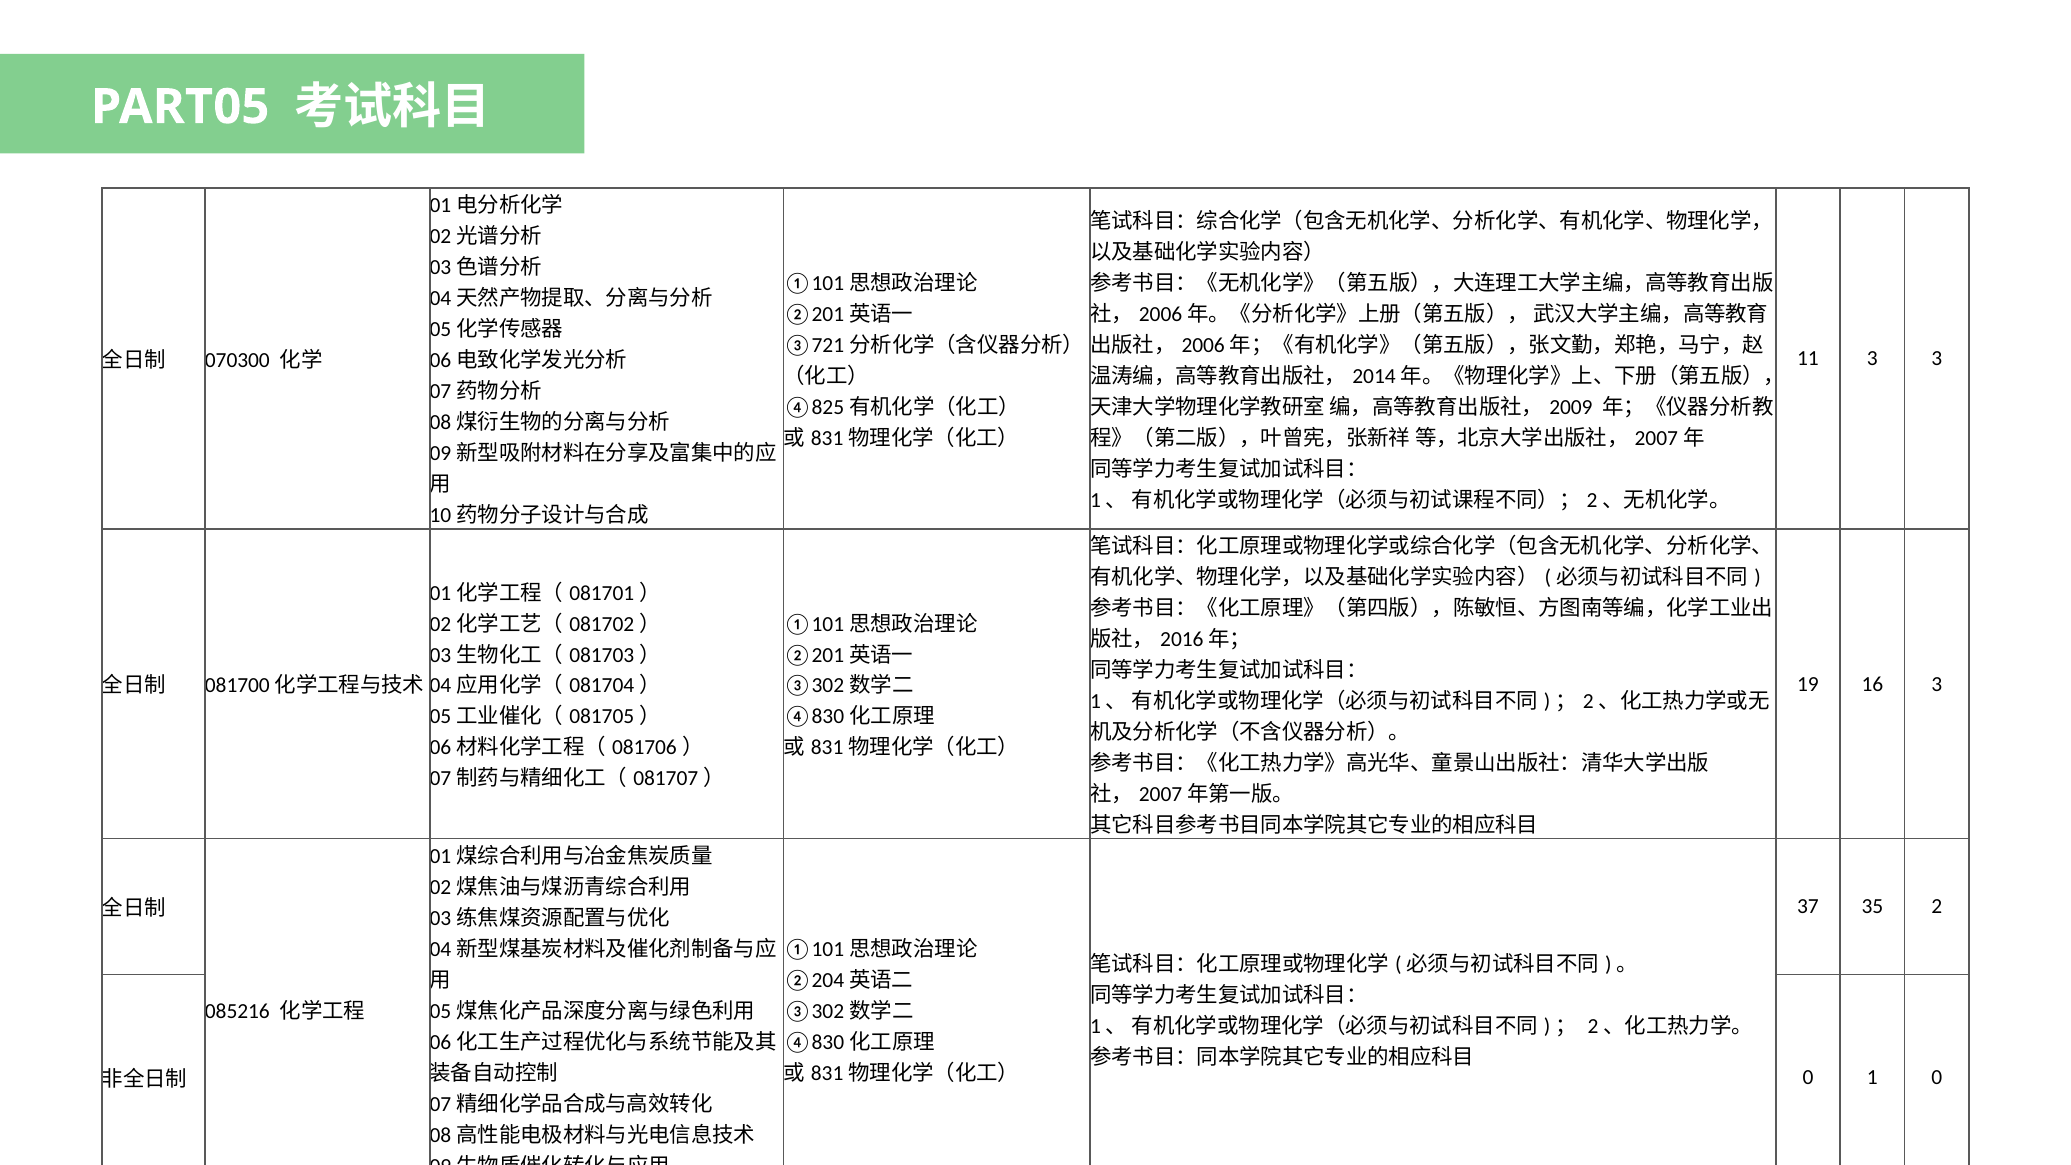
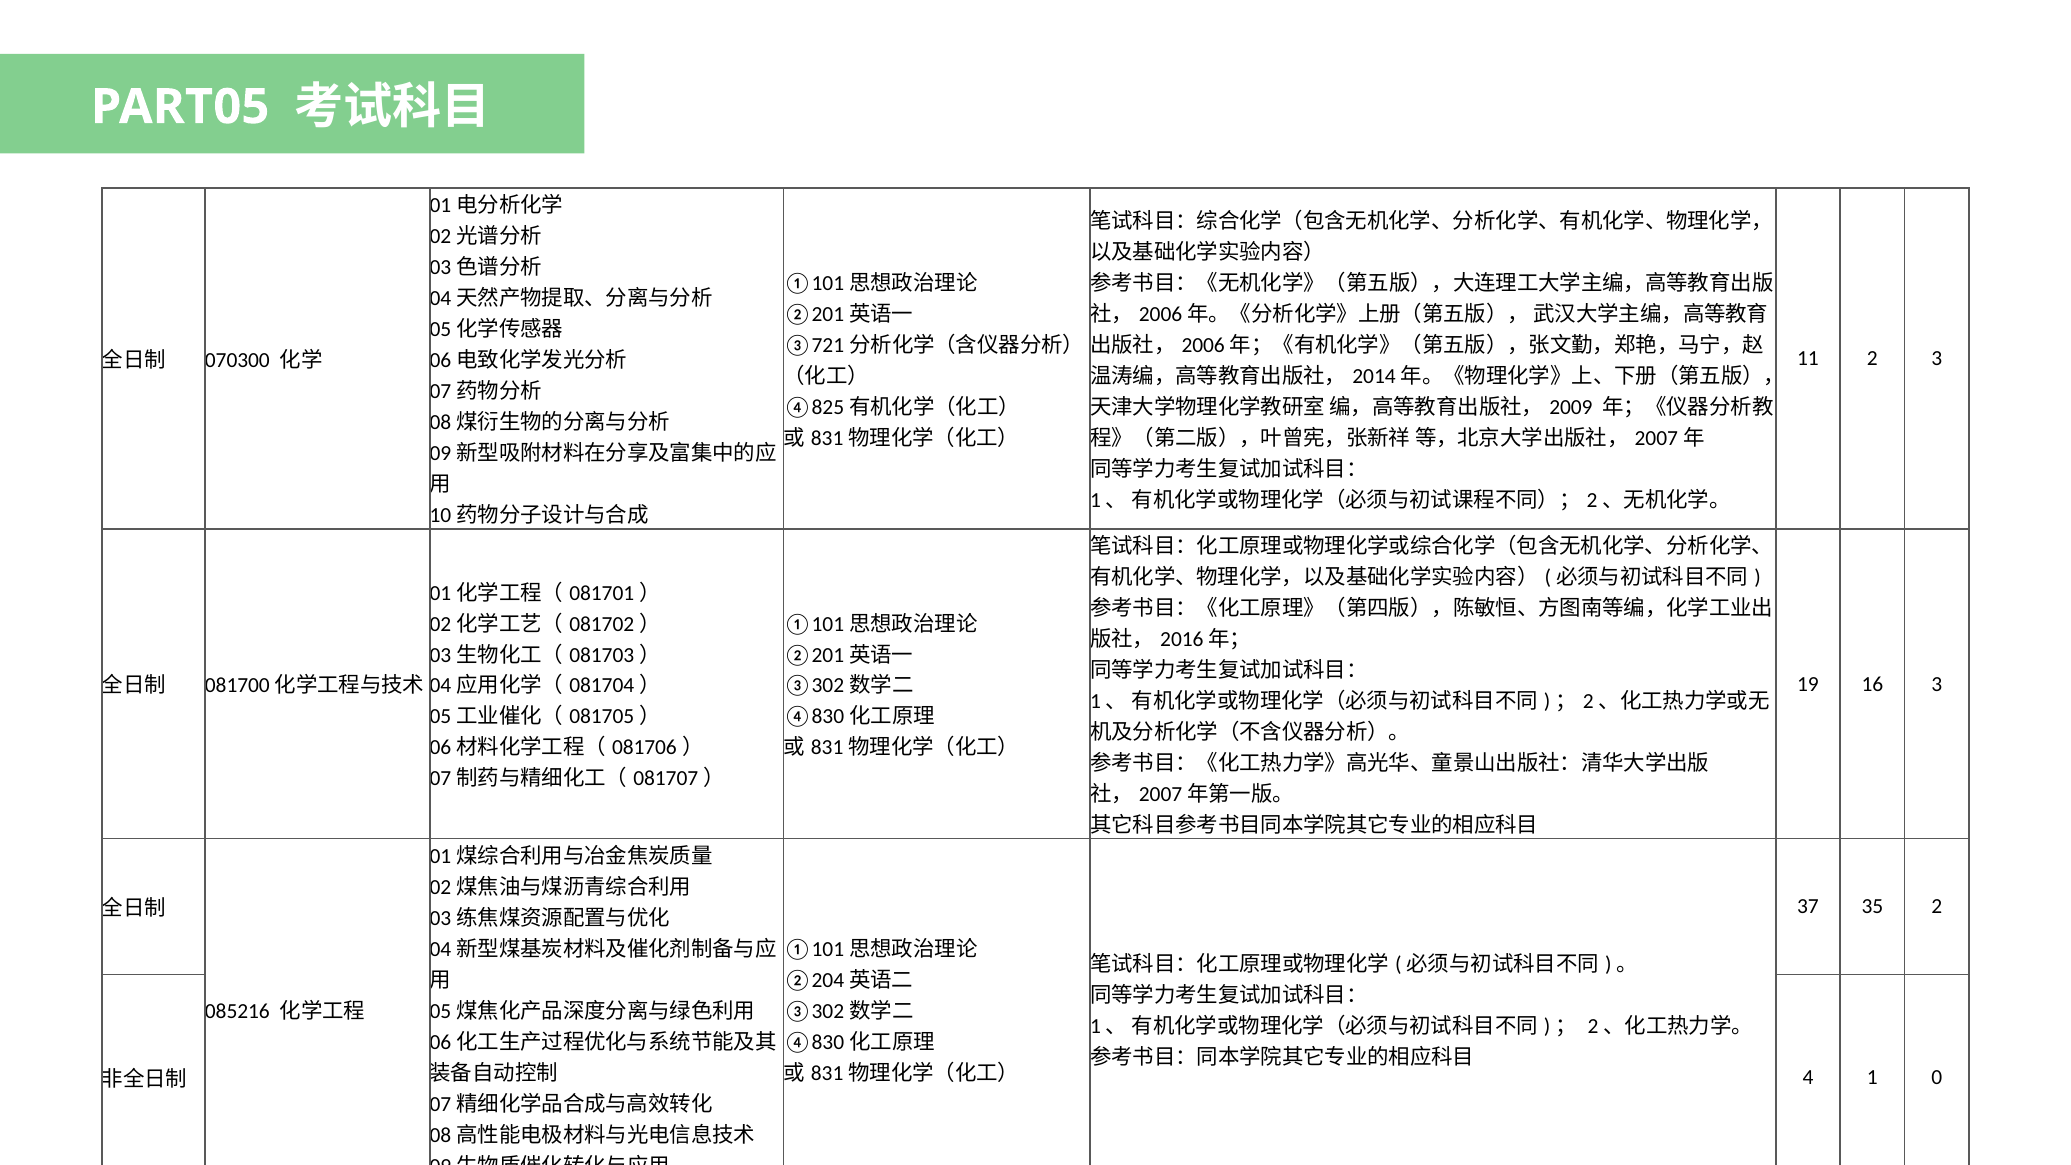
11 3: 3 -> 2
0 at (1808, 1077): 0 -> 4
